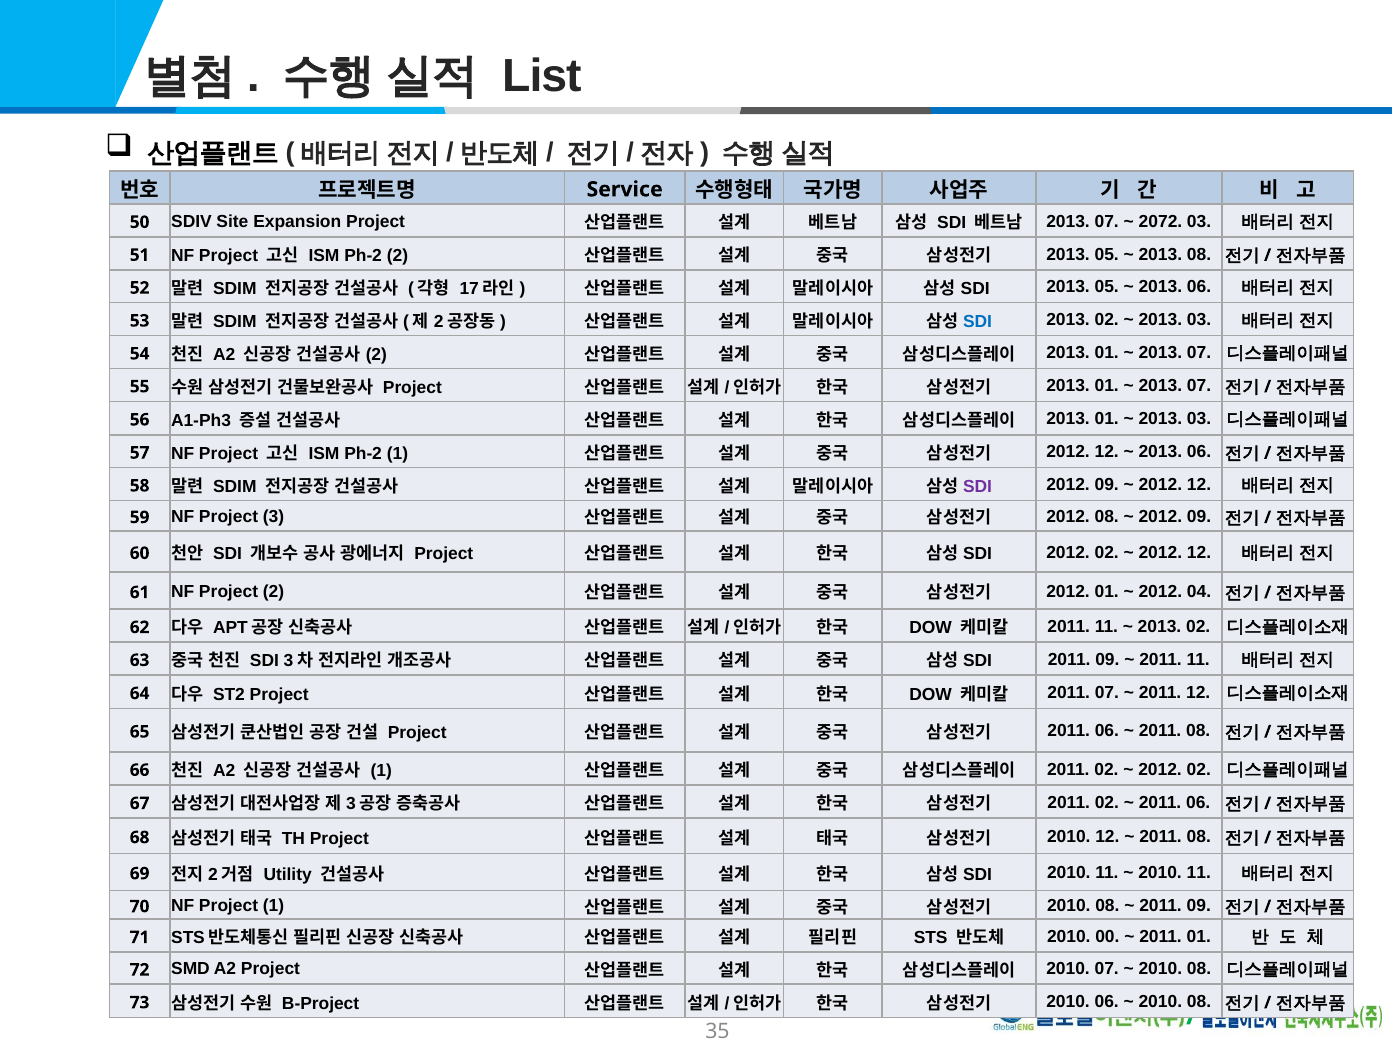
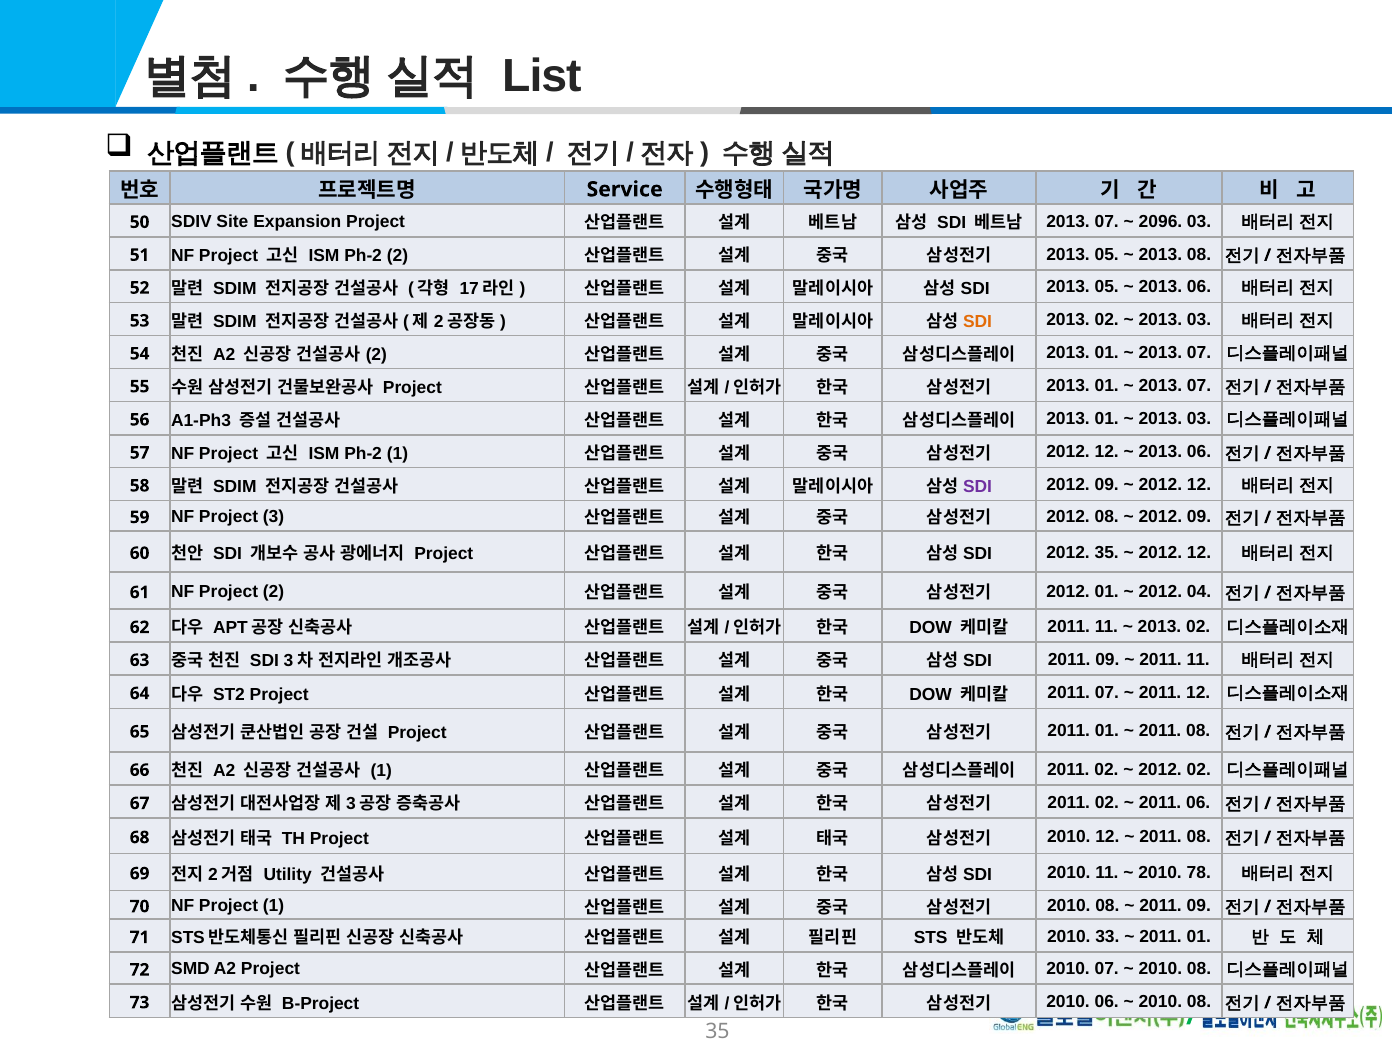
2072: 2072 -> 2096
SDI at (978, 322) colour: blue -> orange
SDI 2012 02: 02 -> 35
06 at (1107, 731): 06 -> 01
11 at (1199, 873): 11 -> 78
00: 00 -> 33
